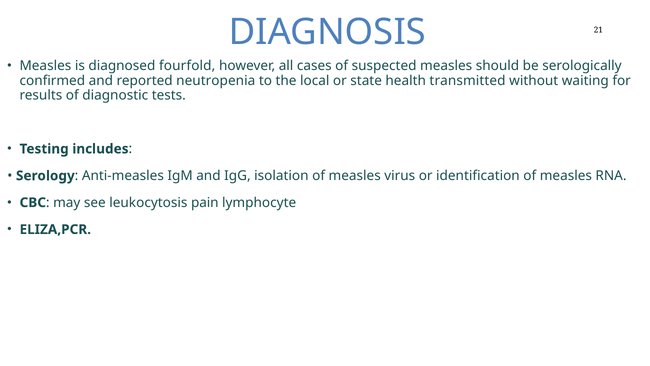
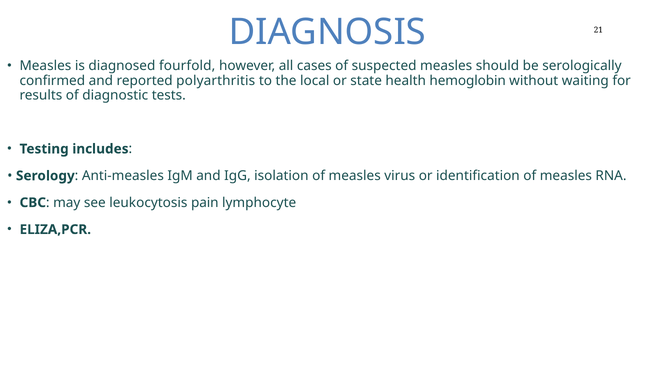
neutropenia: neutropenia -> polyarthritis
transmitted: transmitted -> hemoglobin
